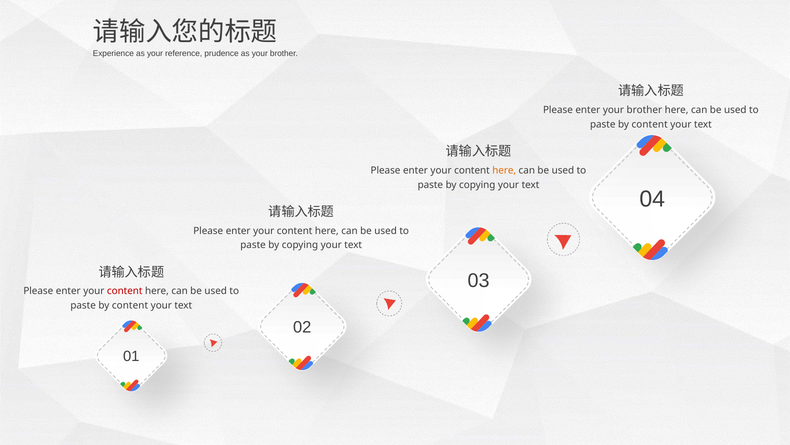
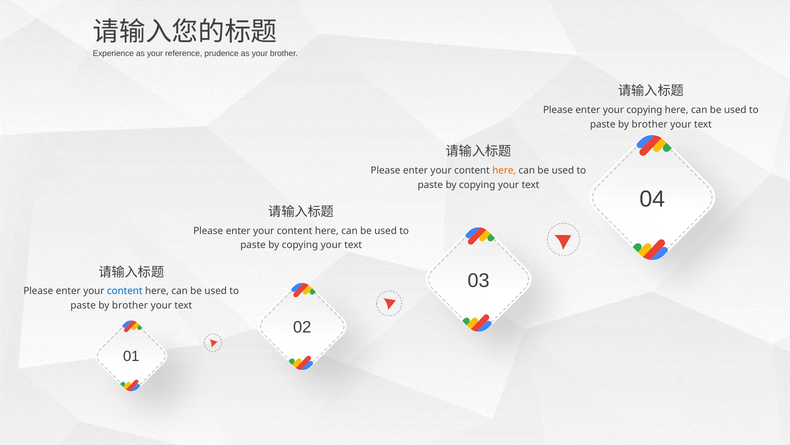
enter your brother: brother -> copying
content at (650, 124): content -> brother
content at (125, 291) colour: red -> blue
content at (130, 305): content -> brother
